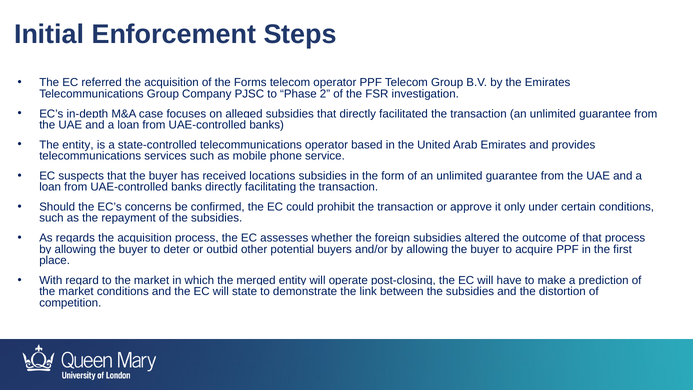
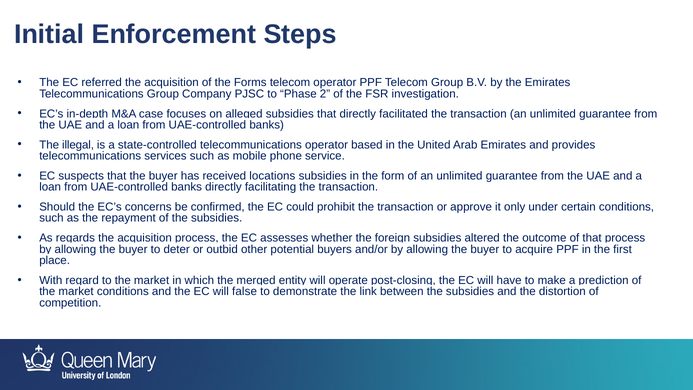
The entity: entity -> illegal
state: state -> false
